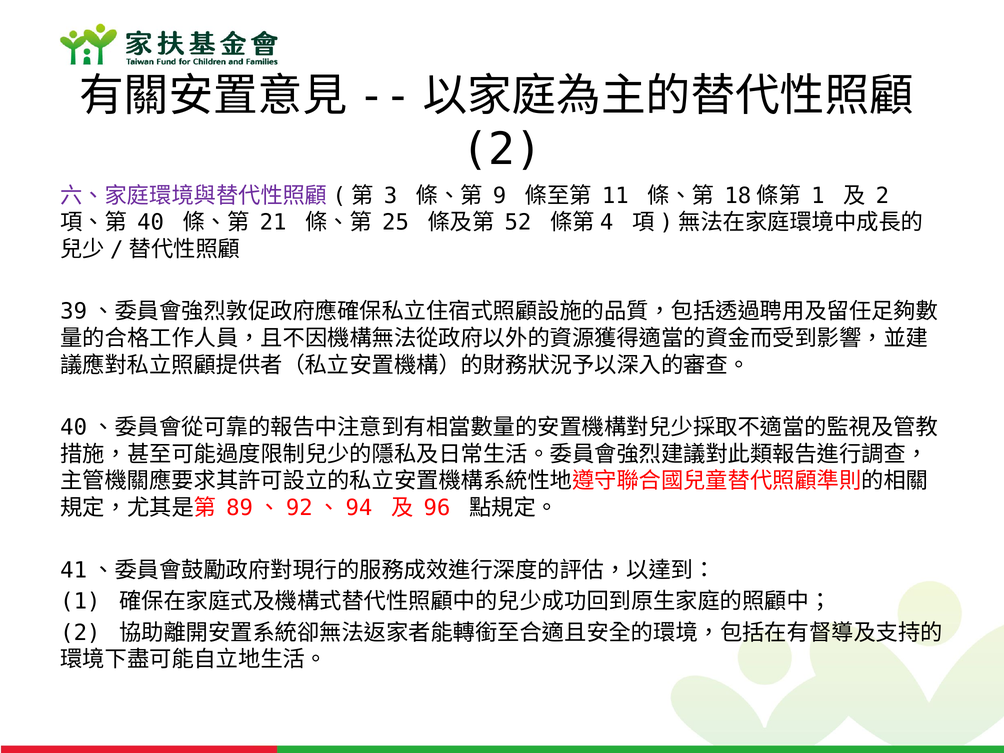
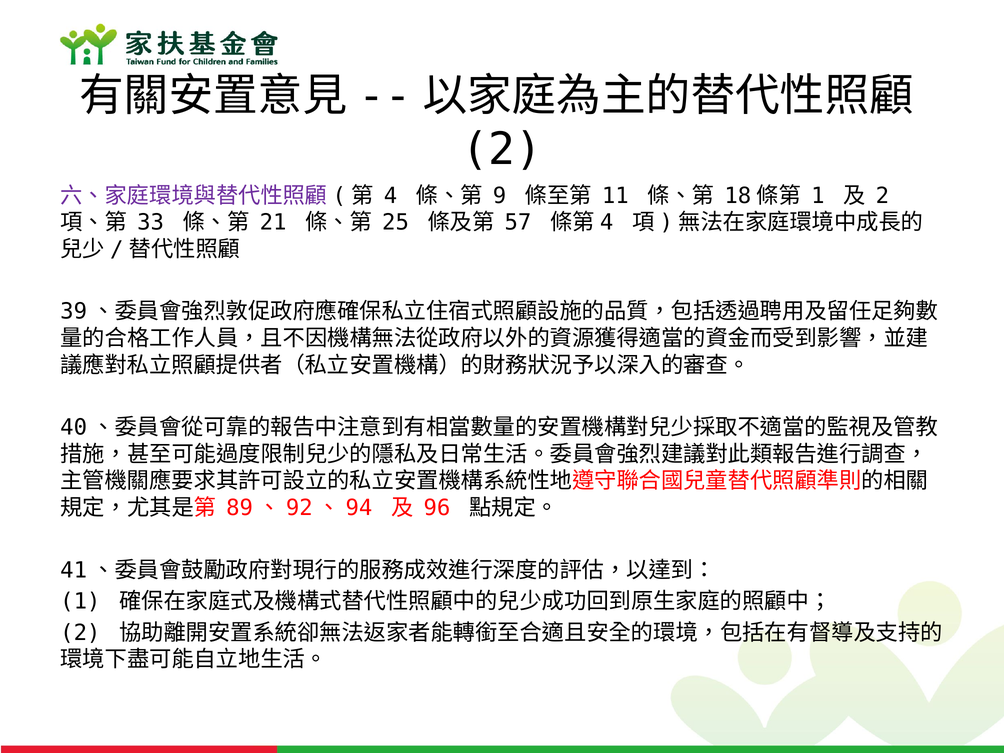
3: 3 -> 4
40: 40 -> 33
52: 52 -> 57
